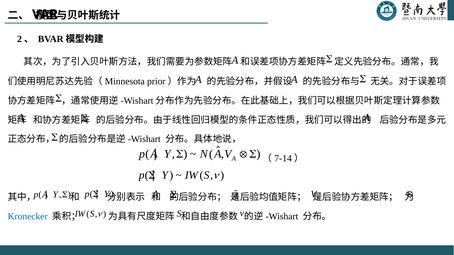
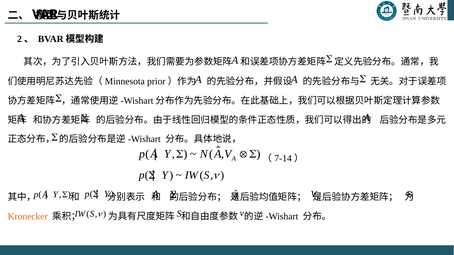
Kronecker colour: blue -> orange
